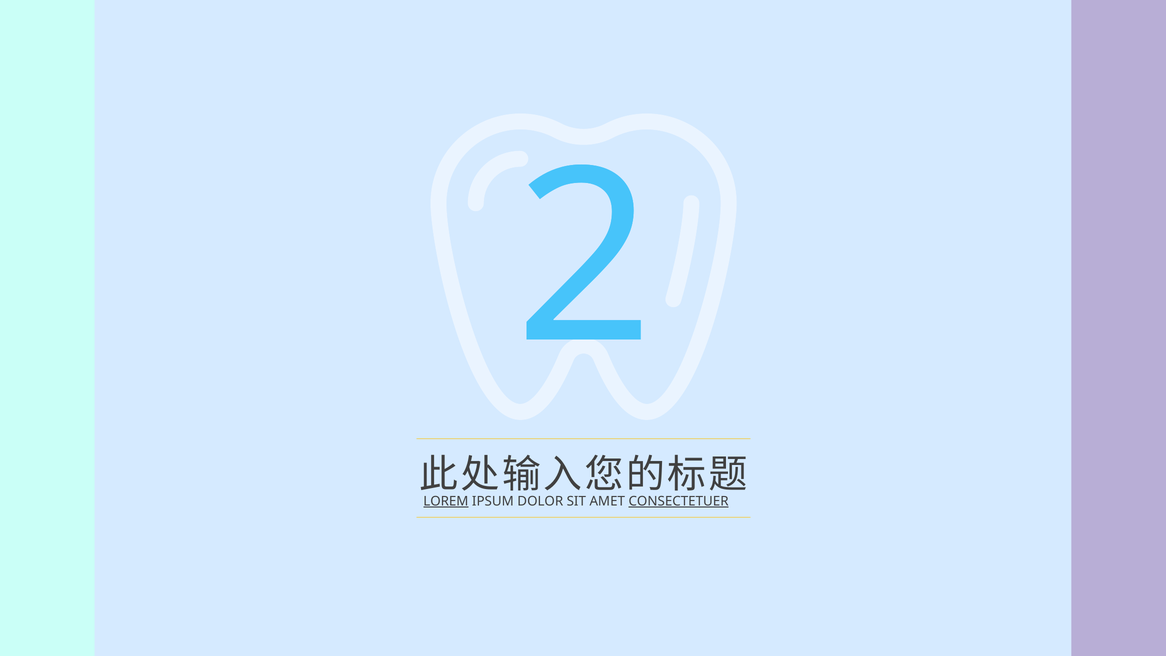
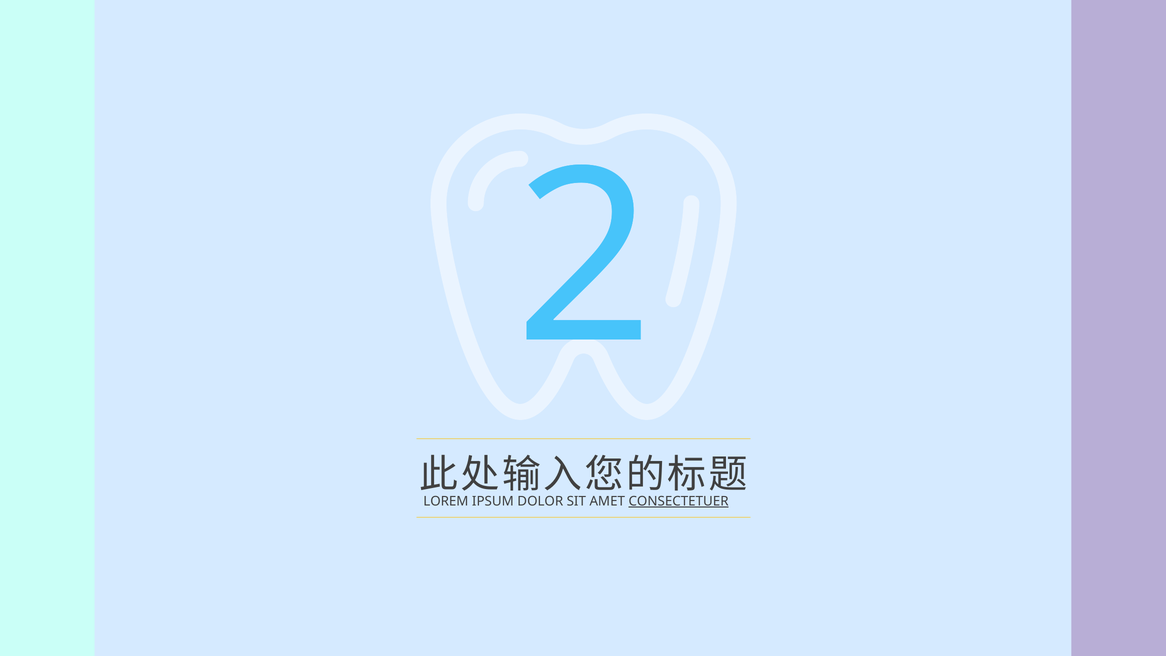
LOREM underline: present -> none
